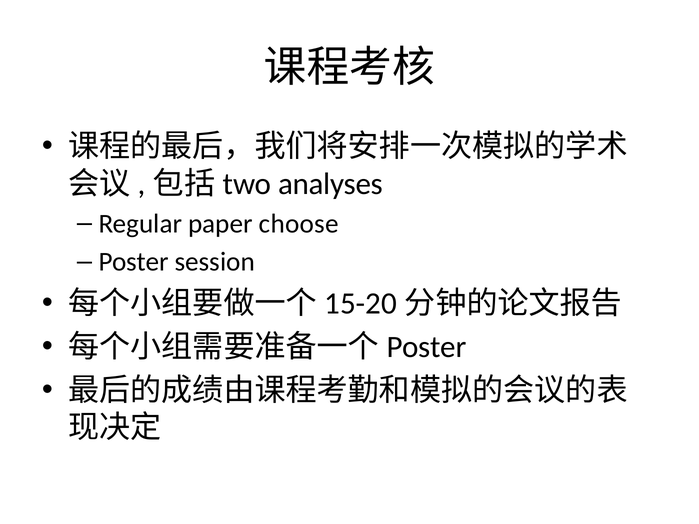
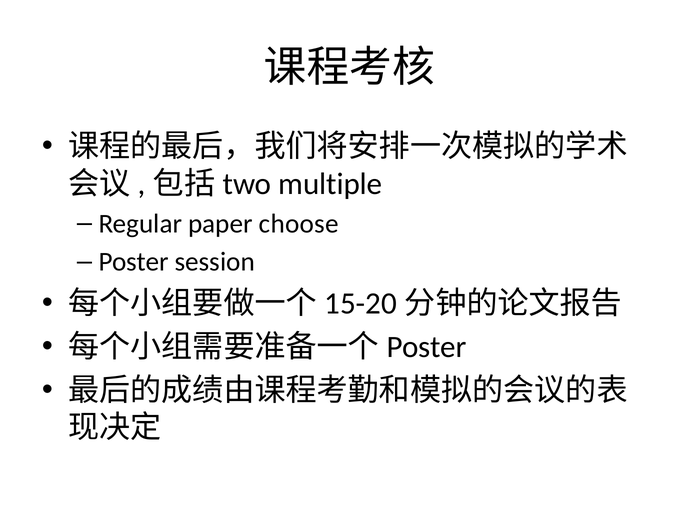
analyses: analyses -> multiple
